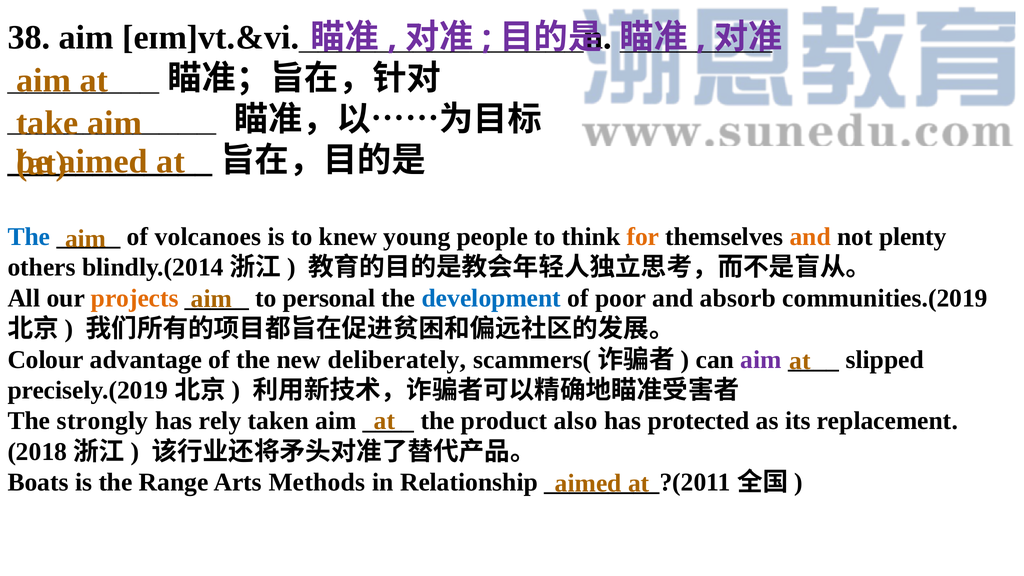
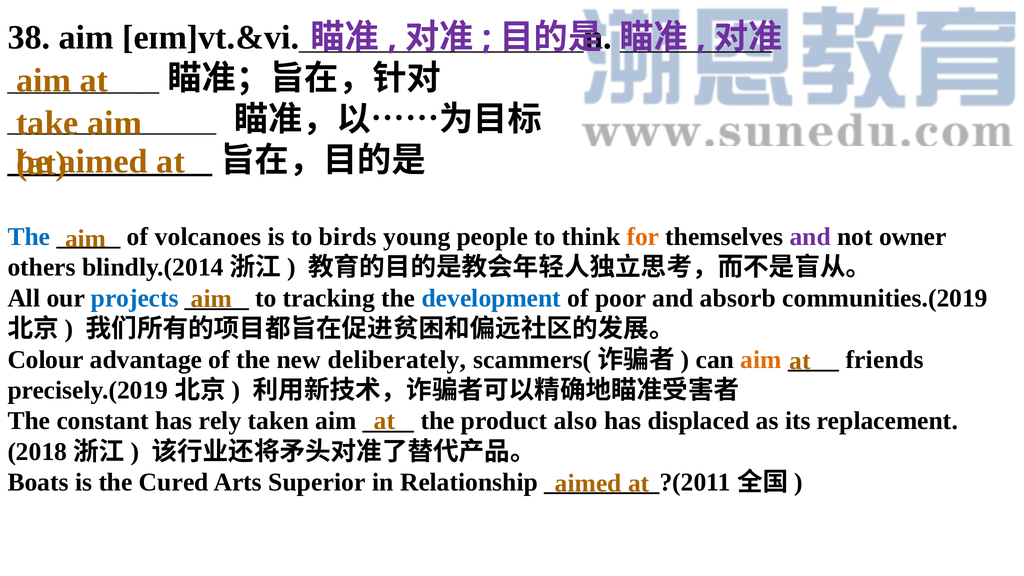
knew: knew -> birds
and at (810, 237) colour: orange -> purple
plenty: plenty -> owner
projects colour: orange -> blue
personal: personal -> tracking
aim at (761, 360) colour: purple -> orange
slipped: slipped -> friends
strongly: strongly -> constant
protected: protected -> displaced
Range: Range -> Cured
Methods: Methods -> Superior
